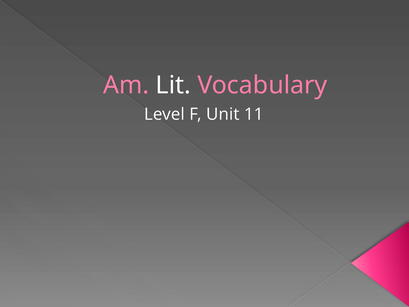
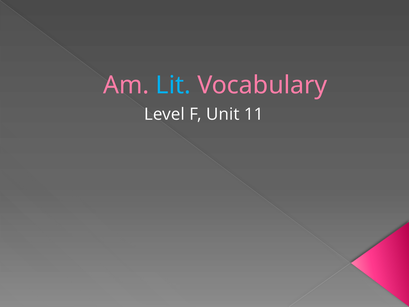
Lit colour: white -> light blue
